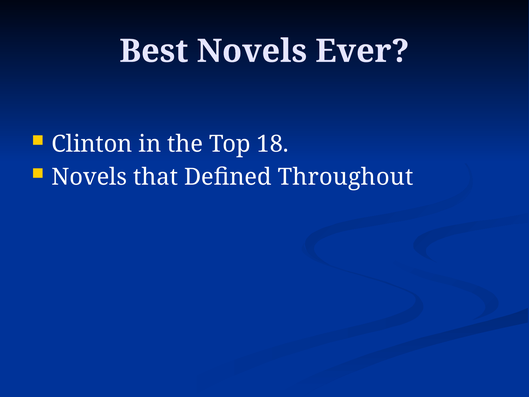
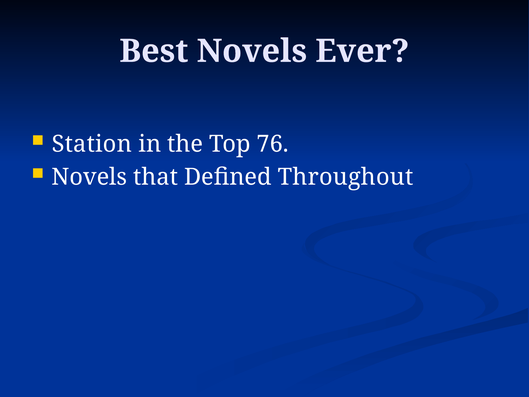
Clinton: Clinton -> Station
18: 18 -> 76
